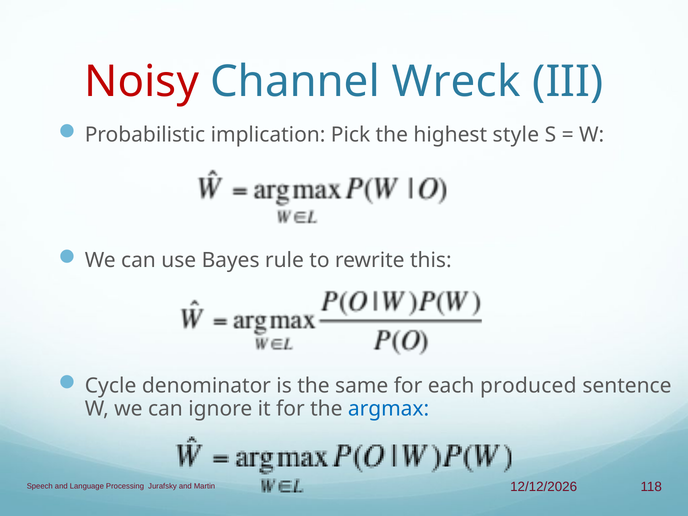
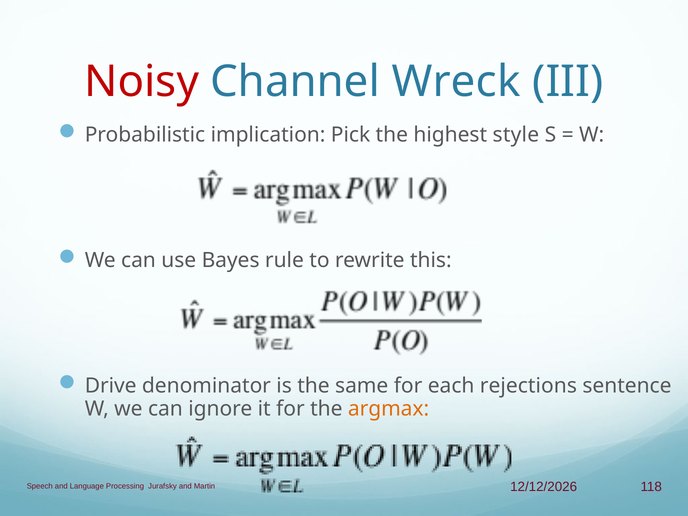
Cycle: Cycle -> Drive
produced: produced -> rejections
argmax colour: blue -> orange
